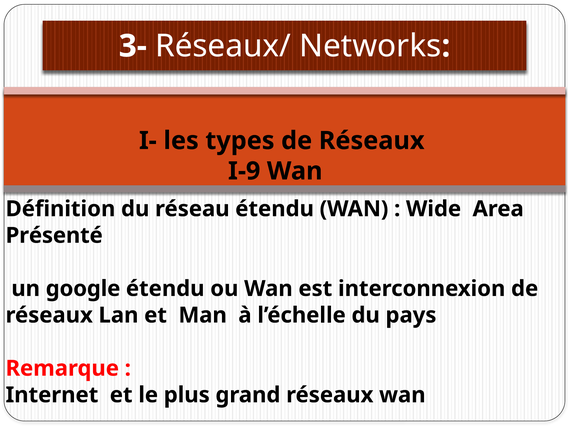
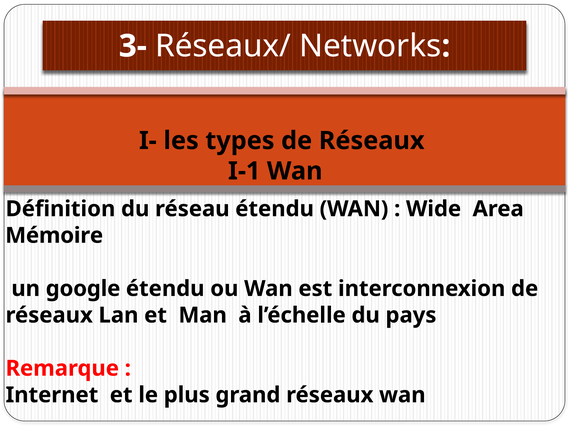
I-9: I-9 -> I-1
Présenté: Présenté -> Mémoire
